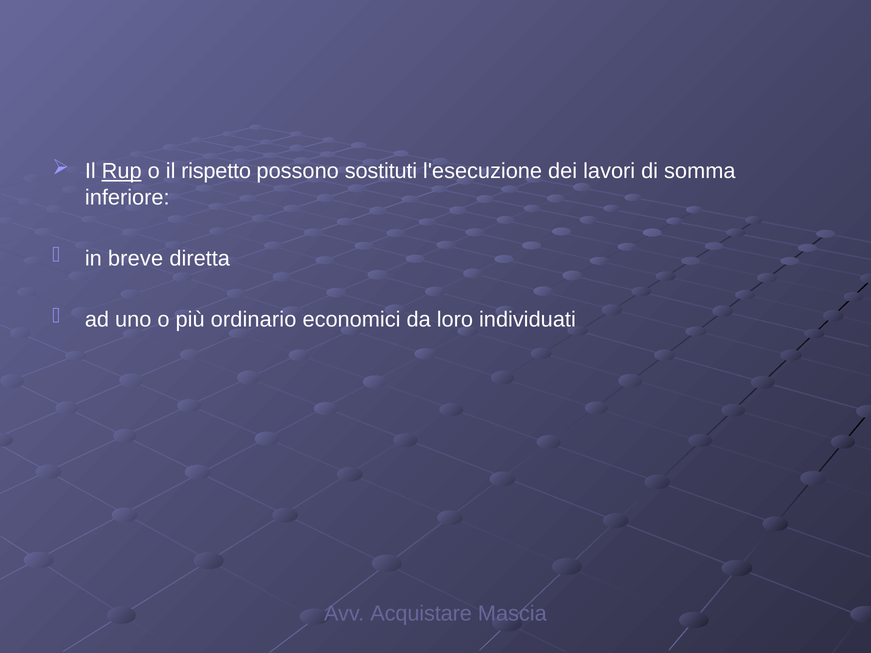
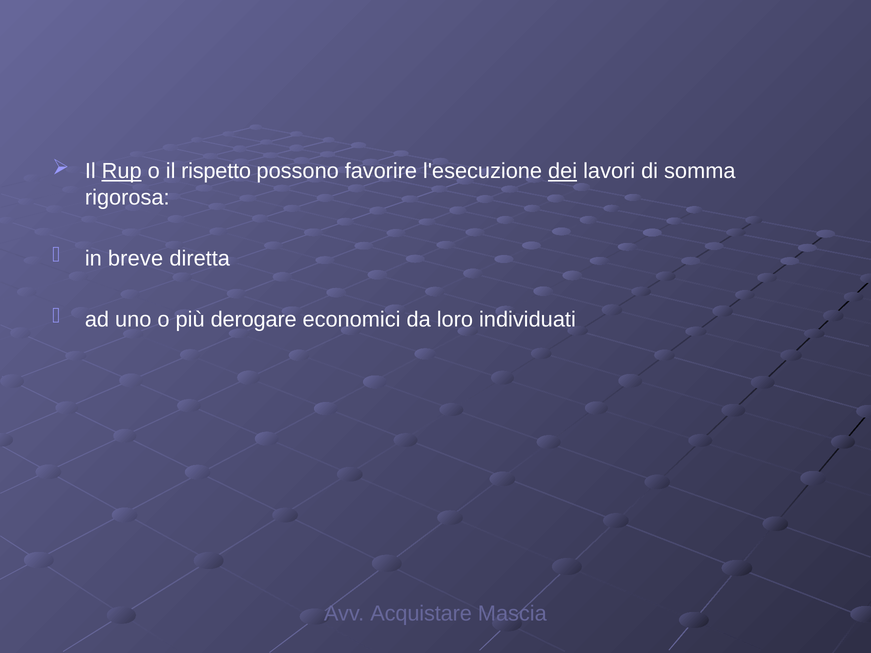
sostituti: sostituti -> favorire
dei underline: none -> present
inferiore: inferiore -> rigorosa
ordinario: ordinario -> derogare
